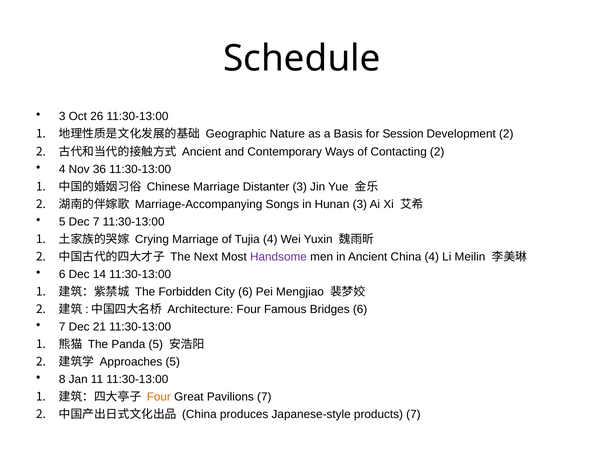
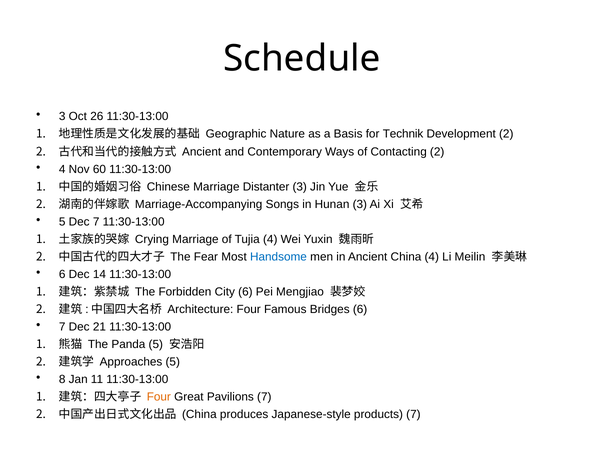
Session: Session -> Technik
36: 36 -> 60
Next: Next -> Fear
Handsome colour: purple -> blue
